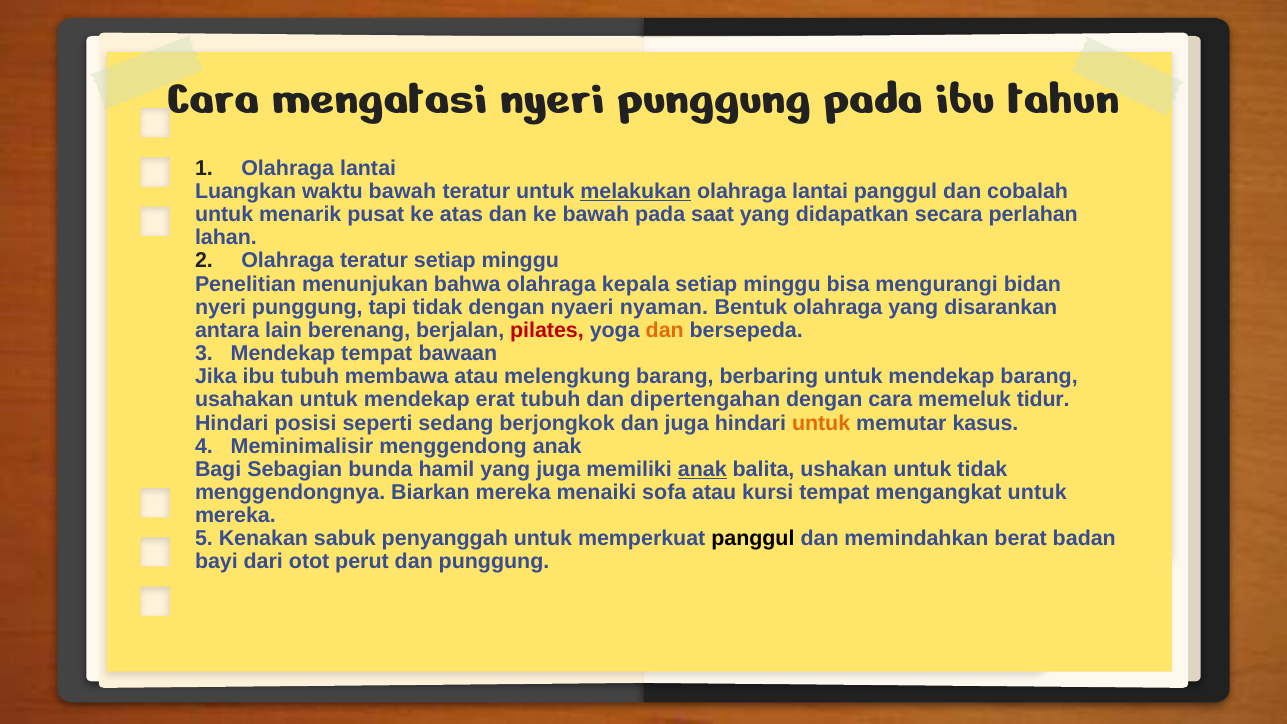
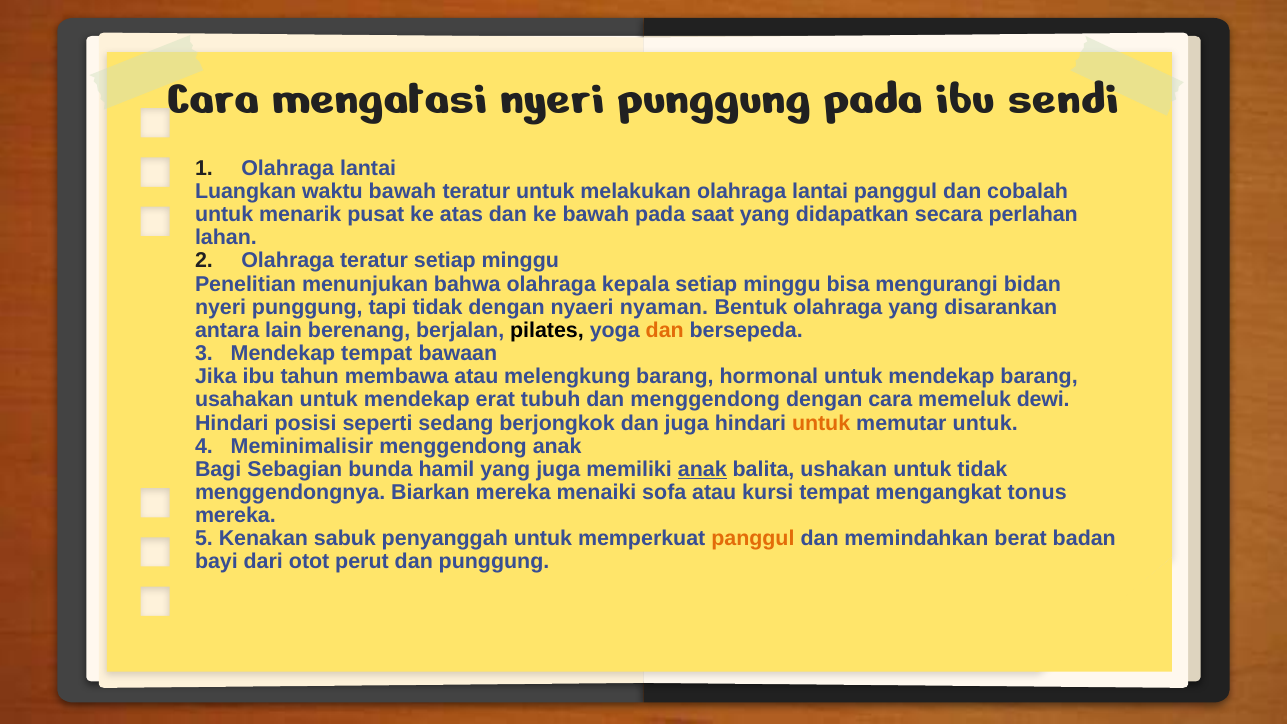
tahun: tahun -> sendi
melakukan underline: present -> none
pilates colour: red -> black
ibu tubuh: tubuh -> tahun
berbaring: berbaring -> hormonal
dan dipertengahan: dipertengahan -> menggendong
tidur: tidur -> dewi
memutar kasus: kasus -> untuk
mengangkat untuk: untuk -> tonus
panggul at (753, 539) colour: black -> orange
